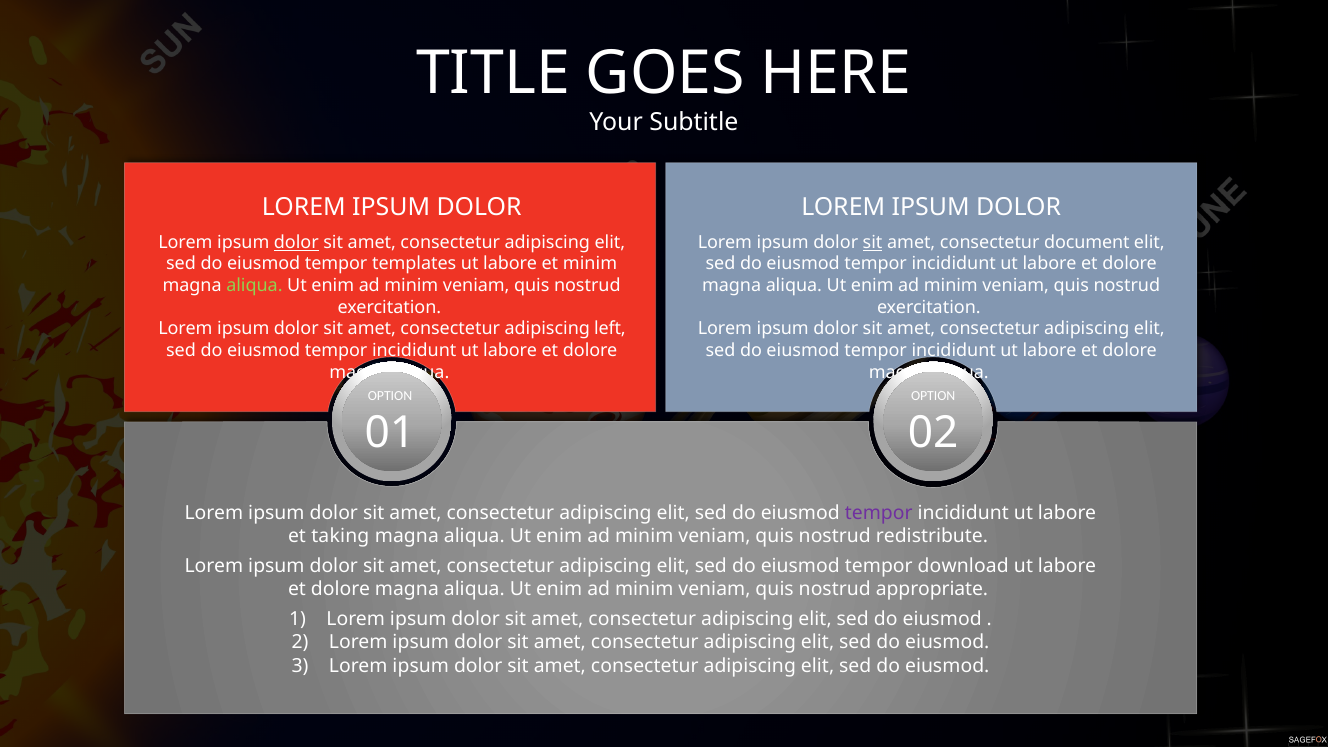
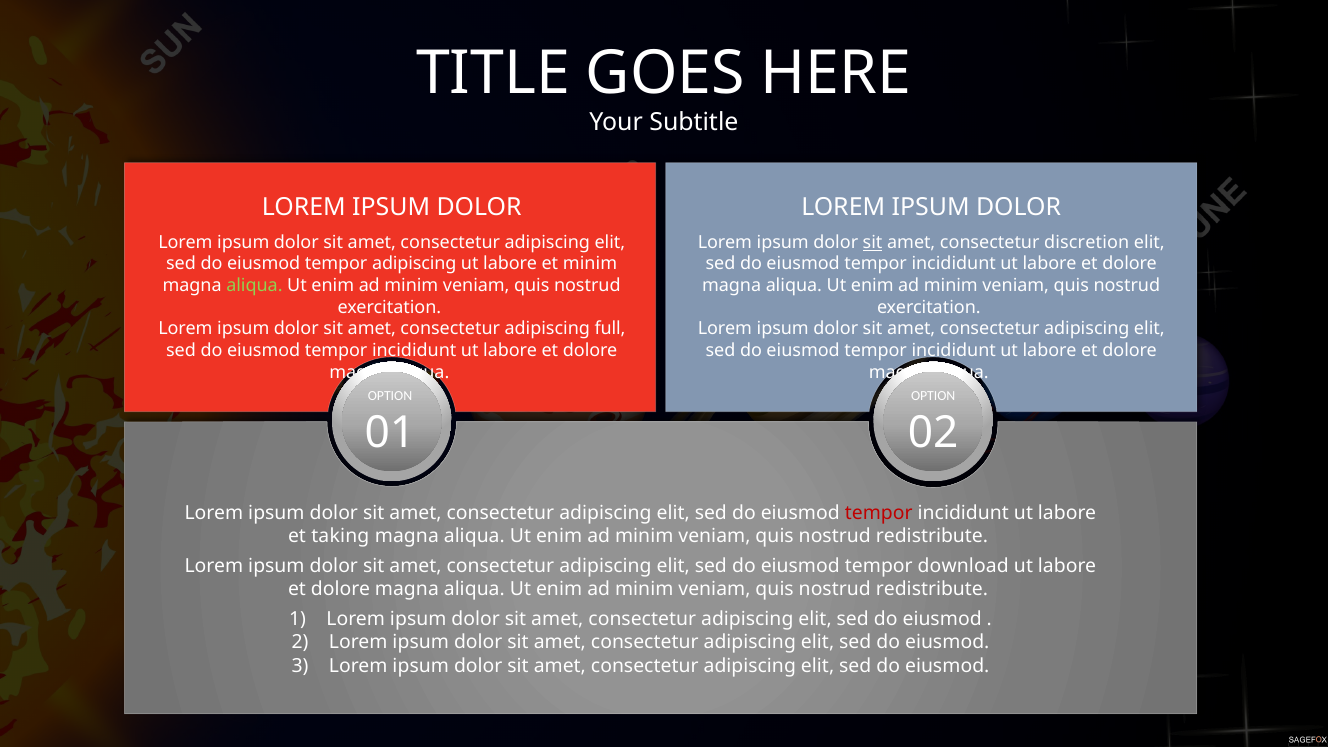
dolor at (296, 242) underline: present -> none
document: document -> discretion
tempor templates: templates -> adipiscing
left: left -> full
tempor at (879, 513) colour: purple -> red
appropriate at (932, 589): appropriate -> redistribute
